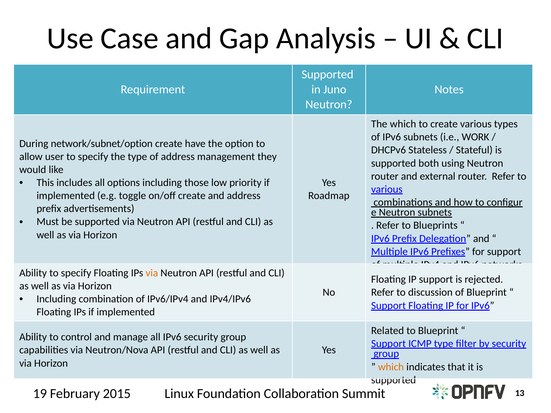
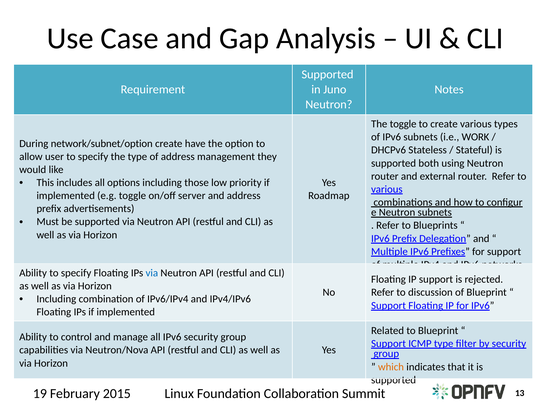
The which: which -> toggle
on/off create: create -> server
via at (152, 273) colour: orange -> blue
